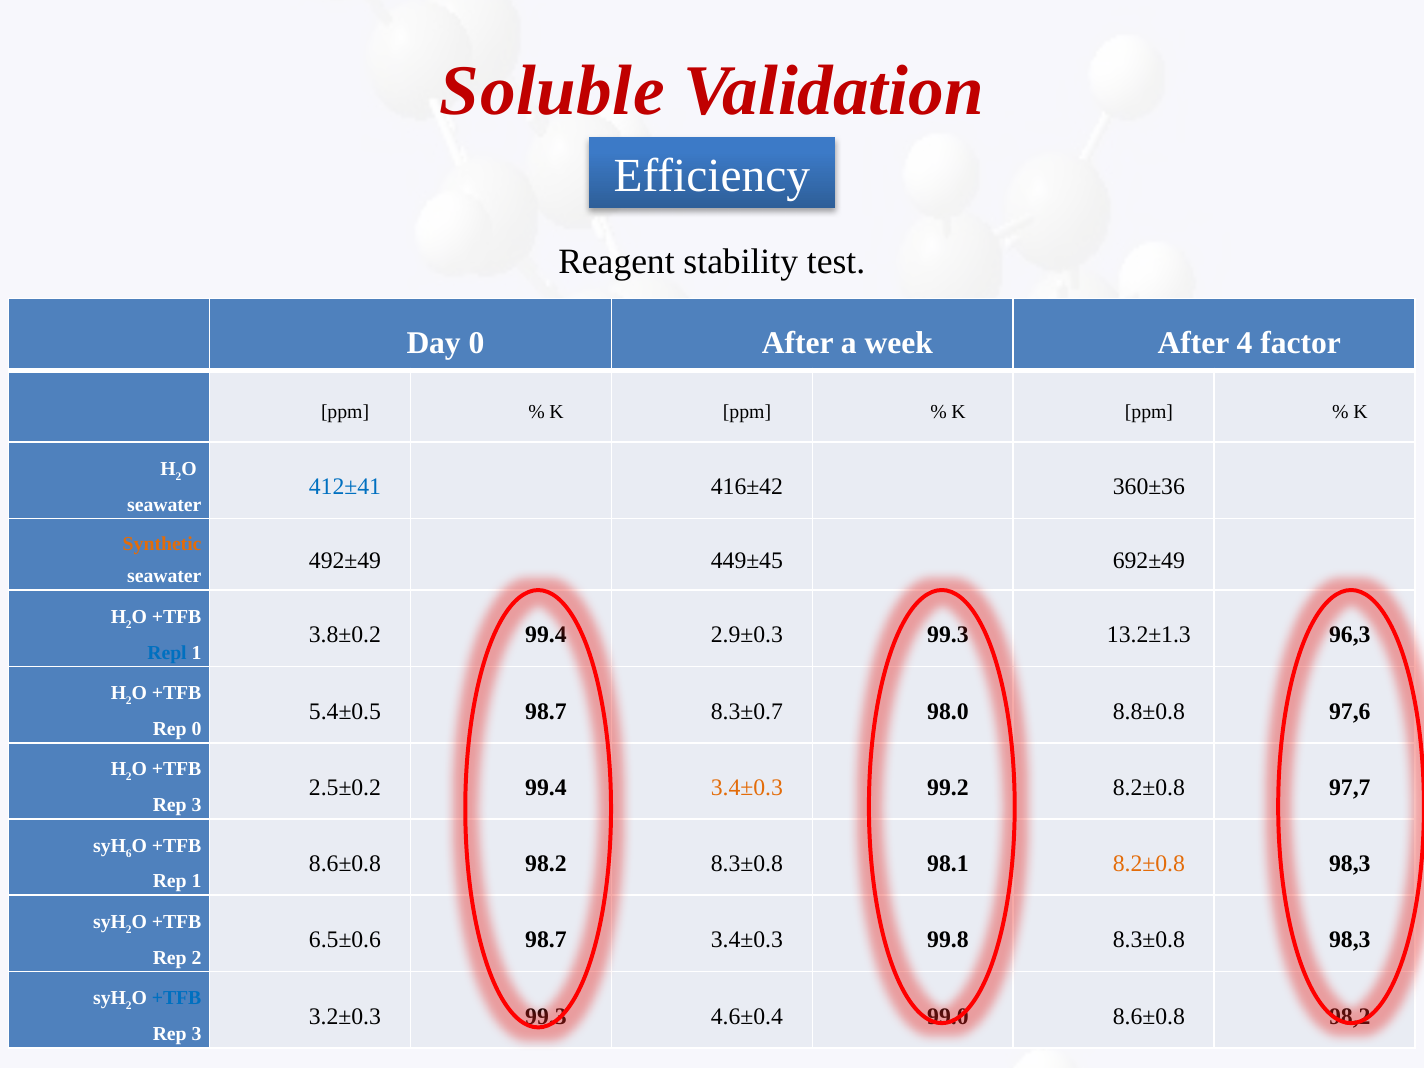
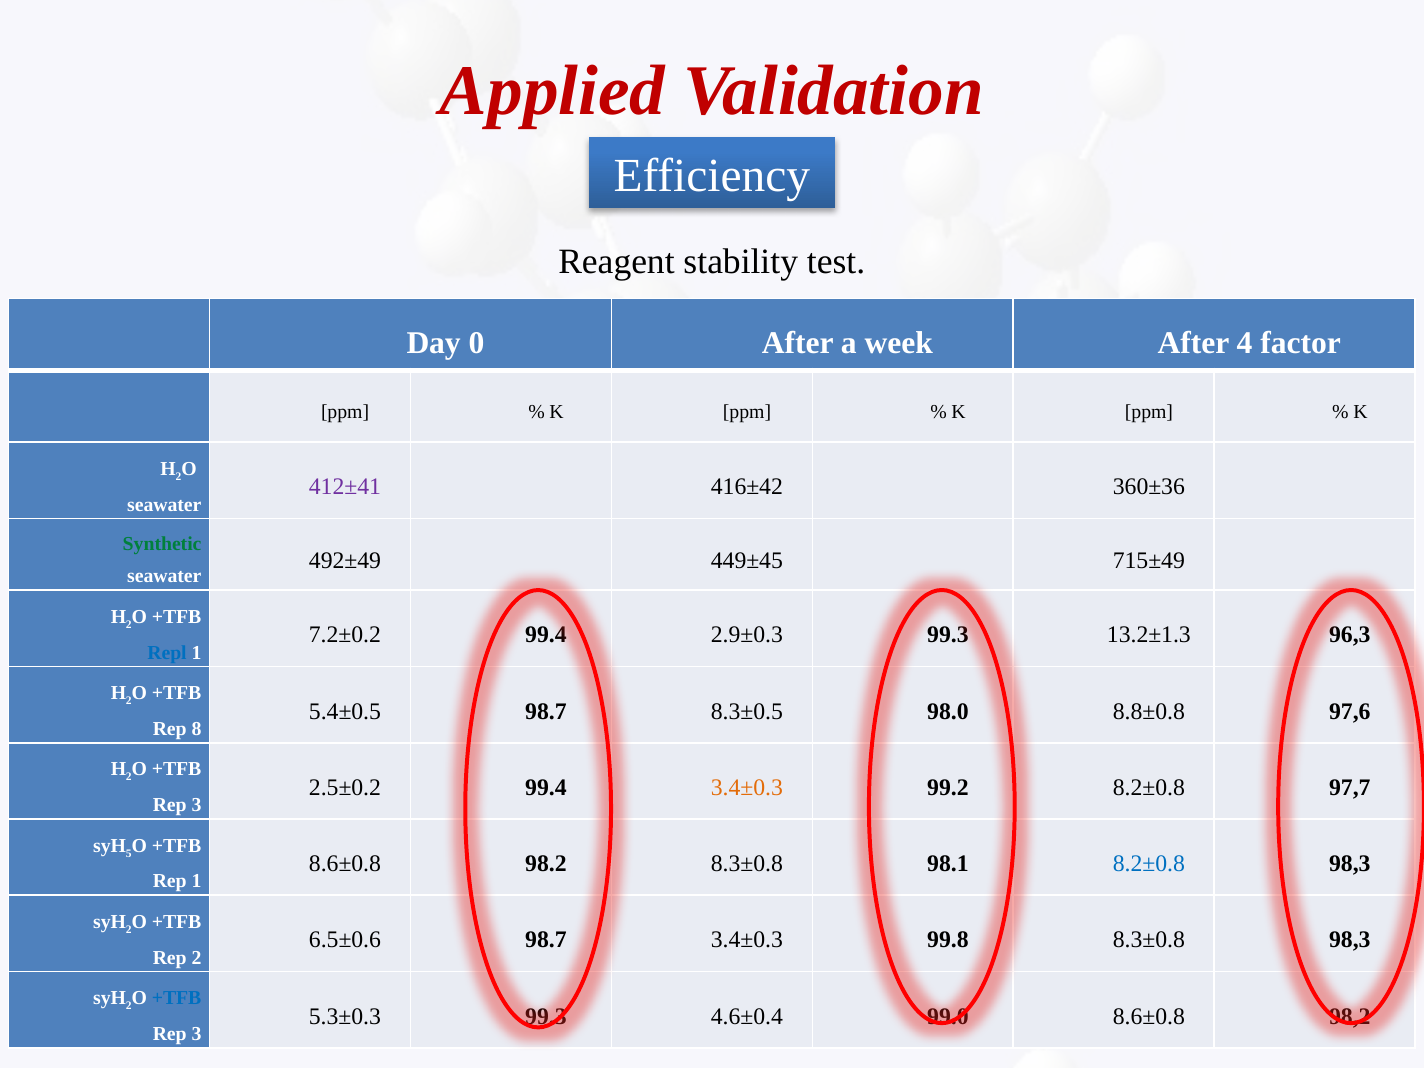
Soluble: Soluble -> Applied
412±41 colour: blue -> purple
Synthetic colour: orange -> green
692±49: 692±49 -> 715±49
3.8±0.2: 3.8±0.2 -> 7.2±0.2
8.3±0.7: 8.3±0.7 -> 8.3±0.5
Rep 0: 0 -> 8
6: 6 -> 5
8.2±0.8 at (1149, 864) colour: orange -> blue
3.2±0.3: 3.2±0.3 -> 5.3±0.3
